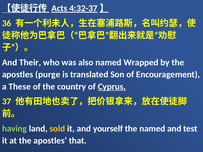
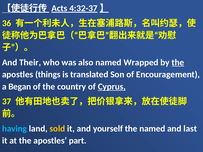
the at (178, 62) underline: none -> present
purge: purge -> things
These: These -> Began
having colour: light green -> light blue
test: test -> last
that: that -> part
